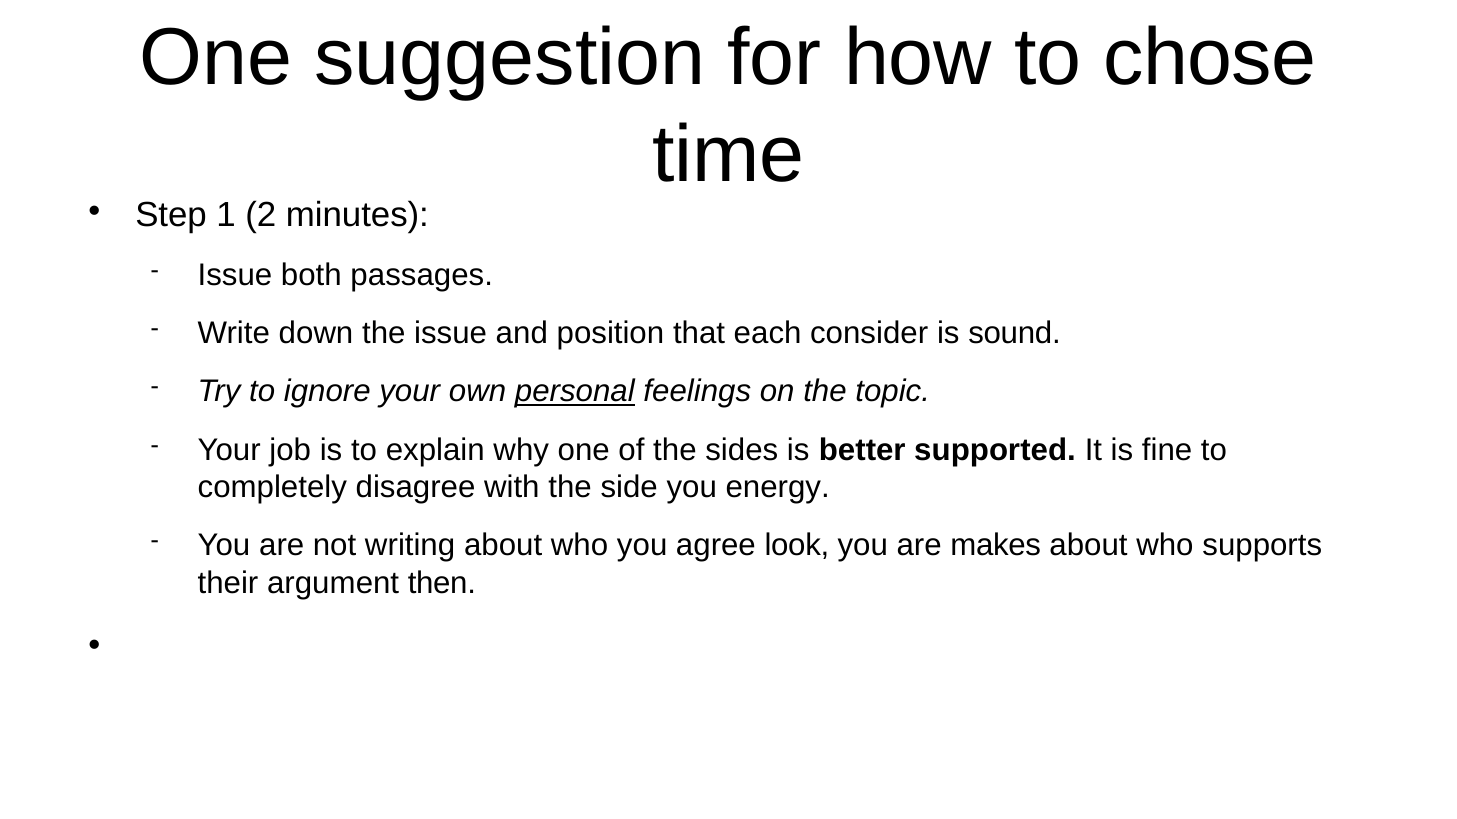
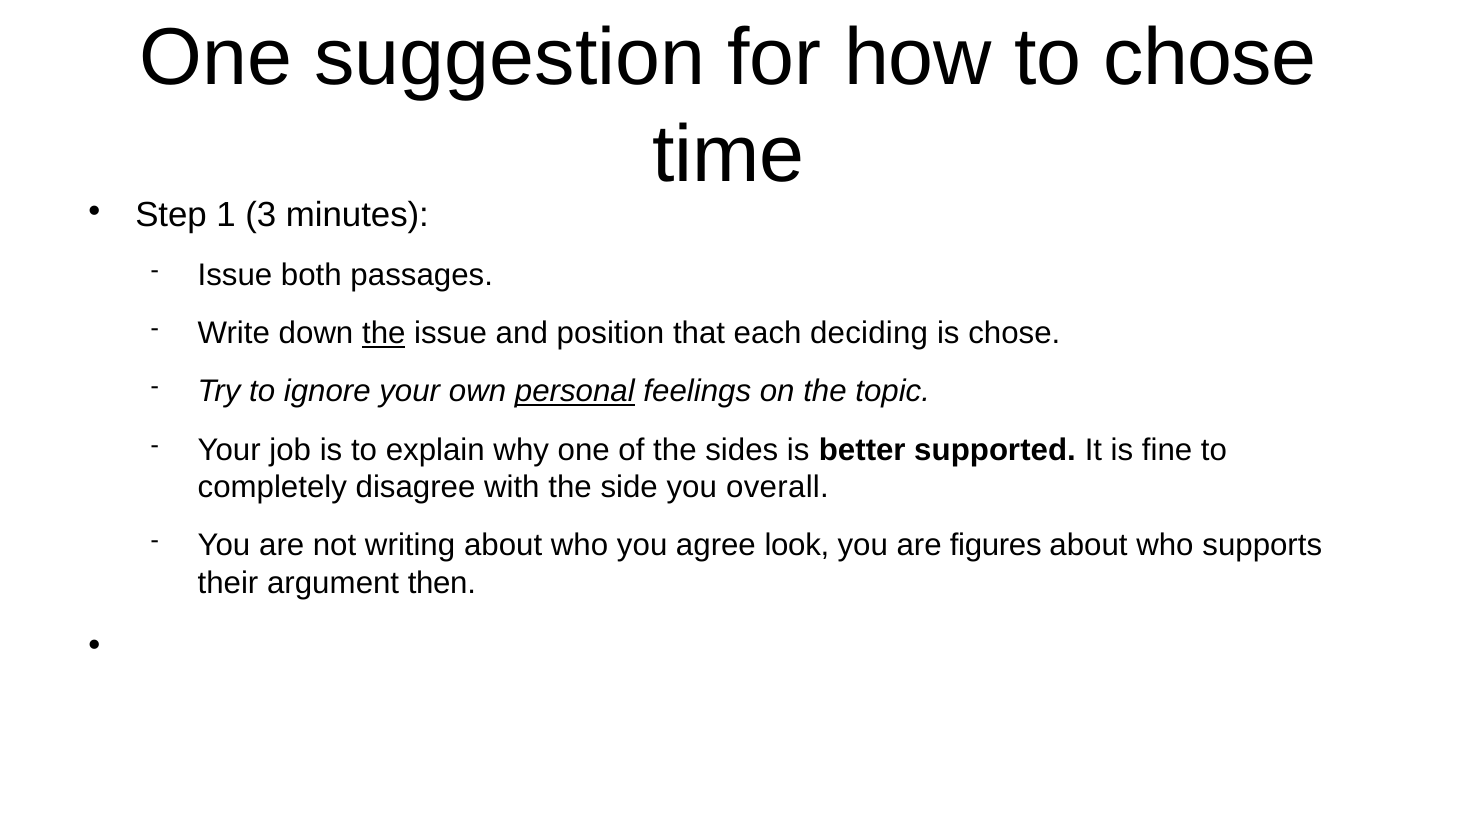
2: 2 -> 3
the at (384, 334) underline: none -> present
consider: consider -> deciding
is sound: sound -> chose
energy: energy -> overall
makes: makes -> figures
